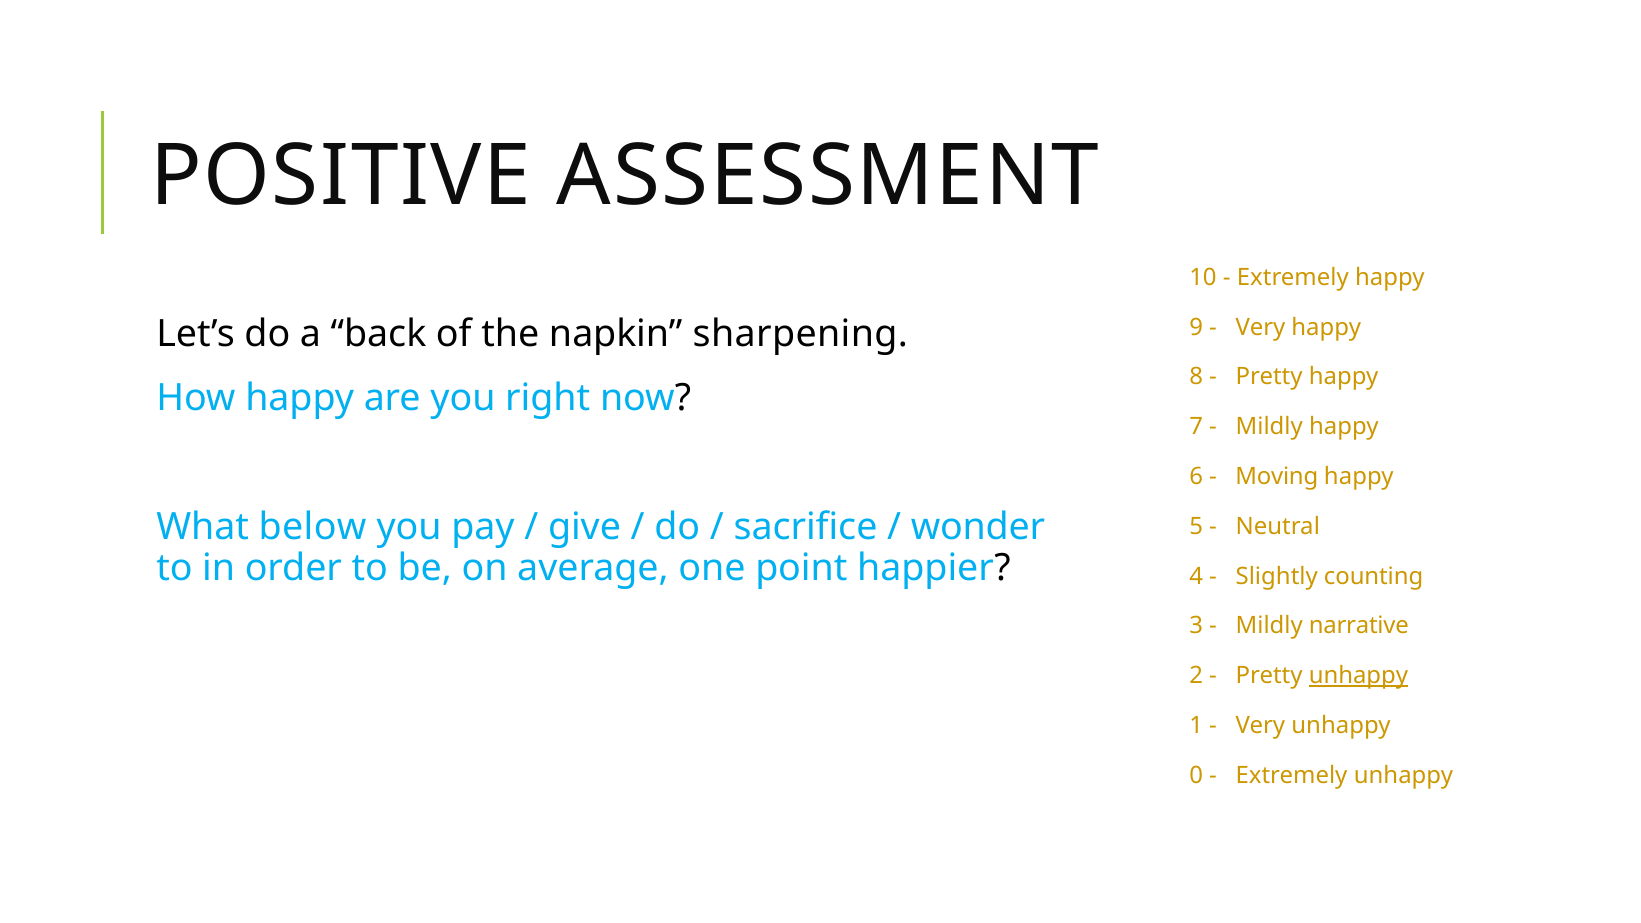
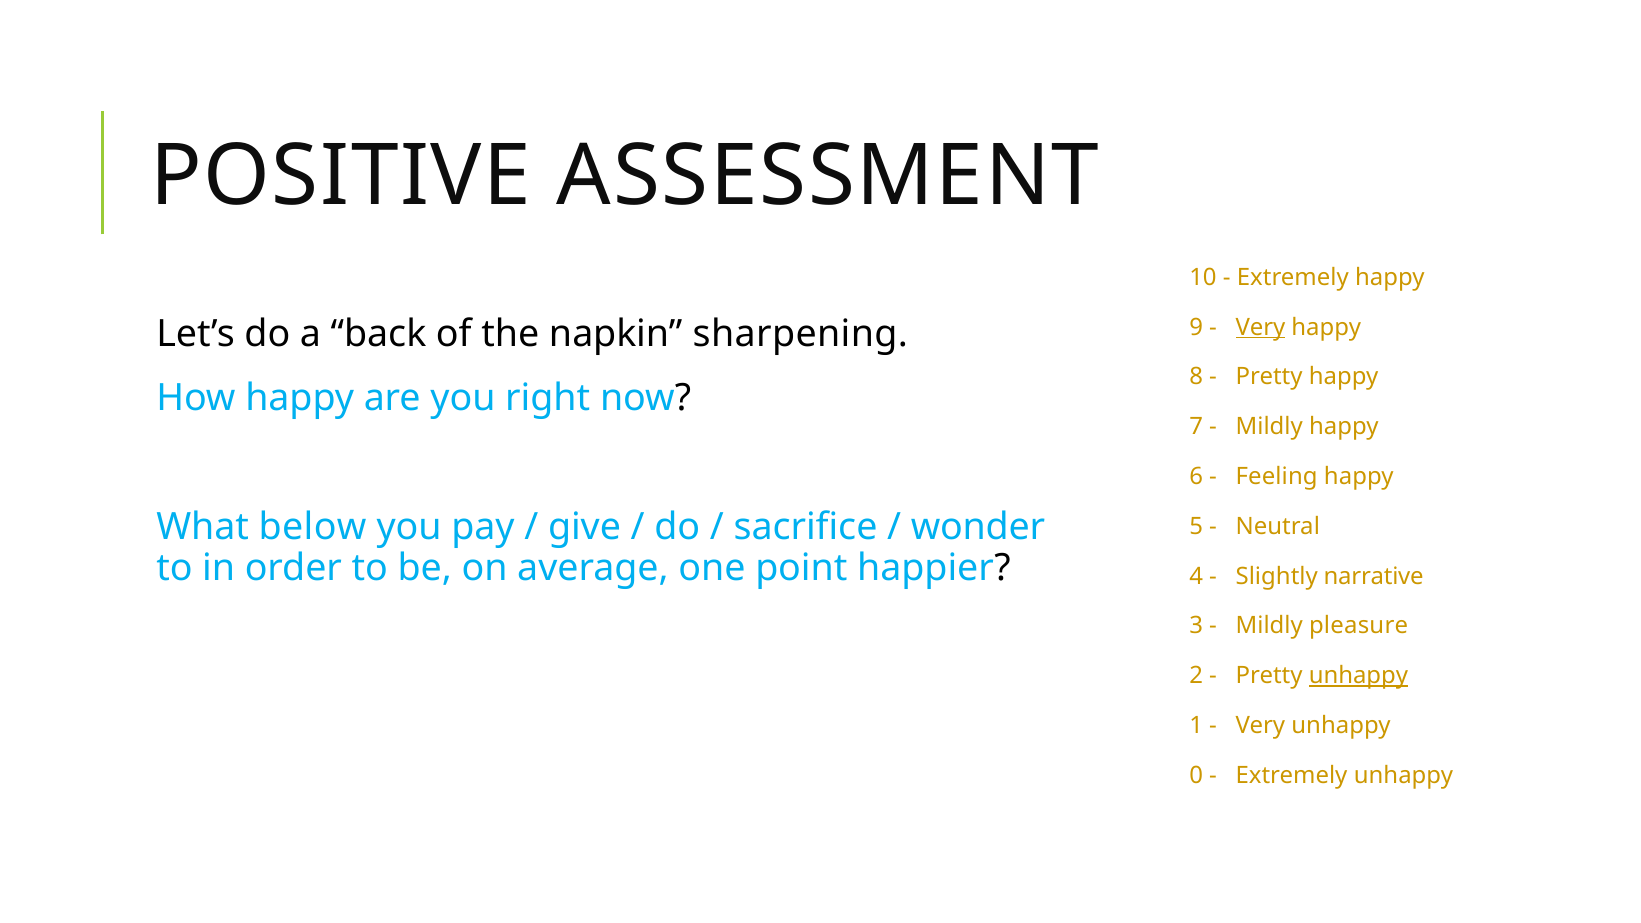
Very at (1260, 327) underline: none -> present
Moving: Moving -> Feeling
counting: counting -> narrative
narrative: narrative -> pleasure
